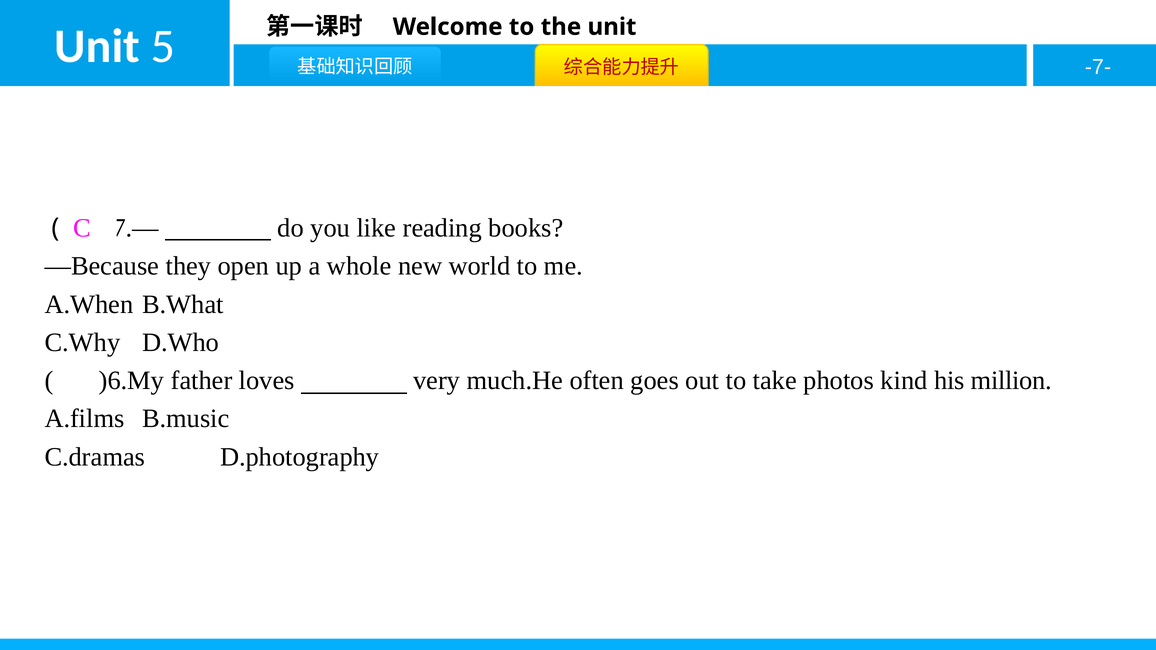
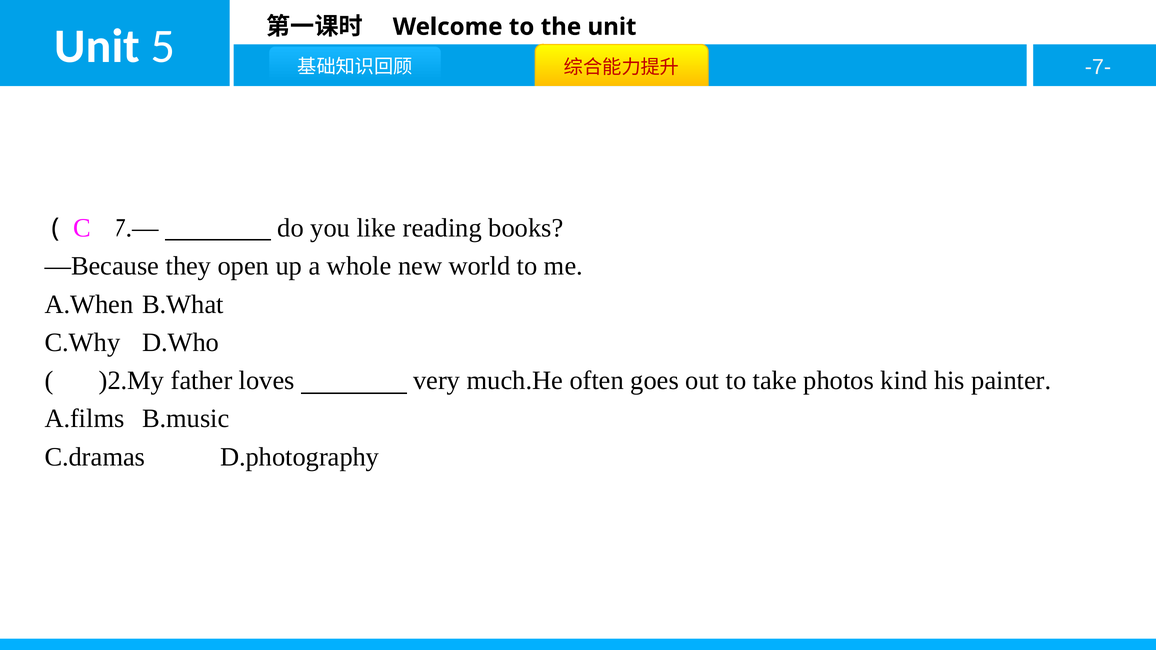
)6.My: )6.My -> )2.My
million: million -> painter
